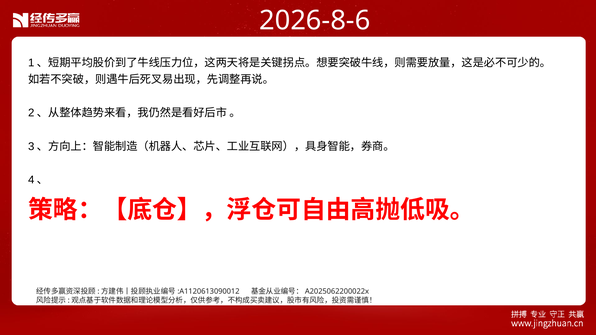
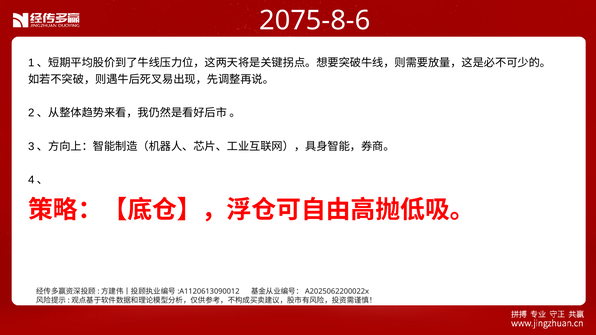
2026-8-6: 2026-8-6 -> 2075-8-6
